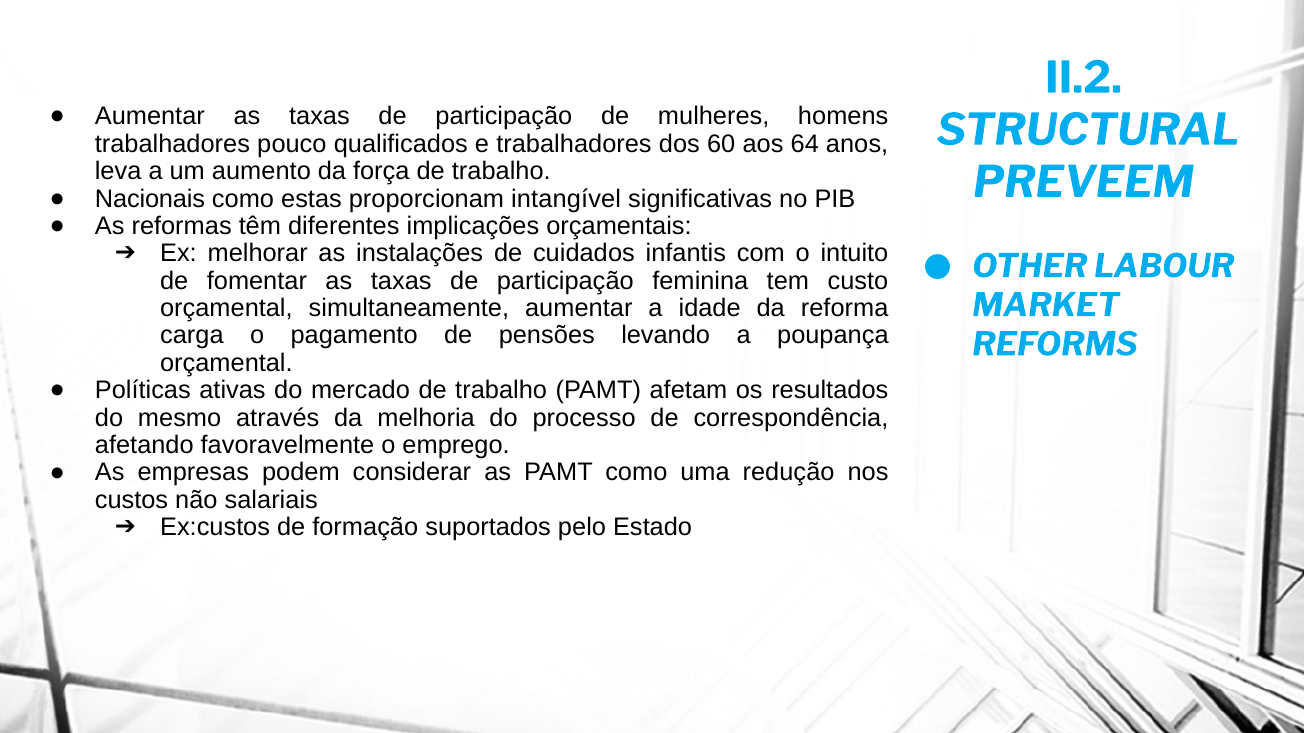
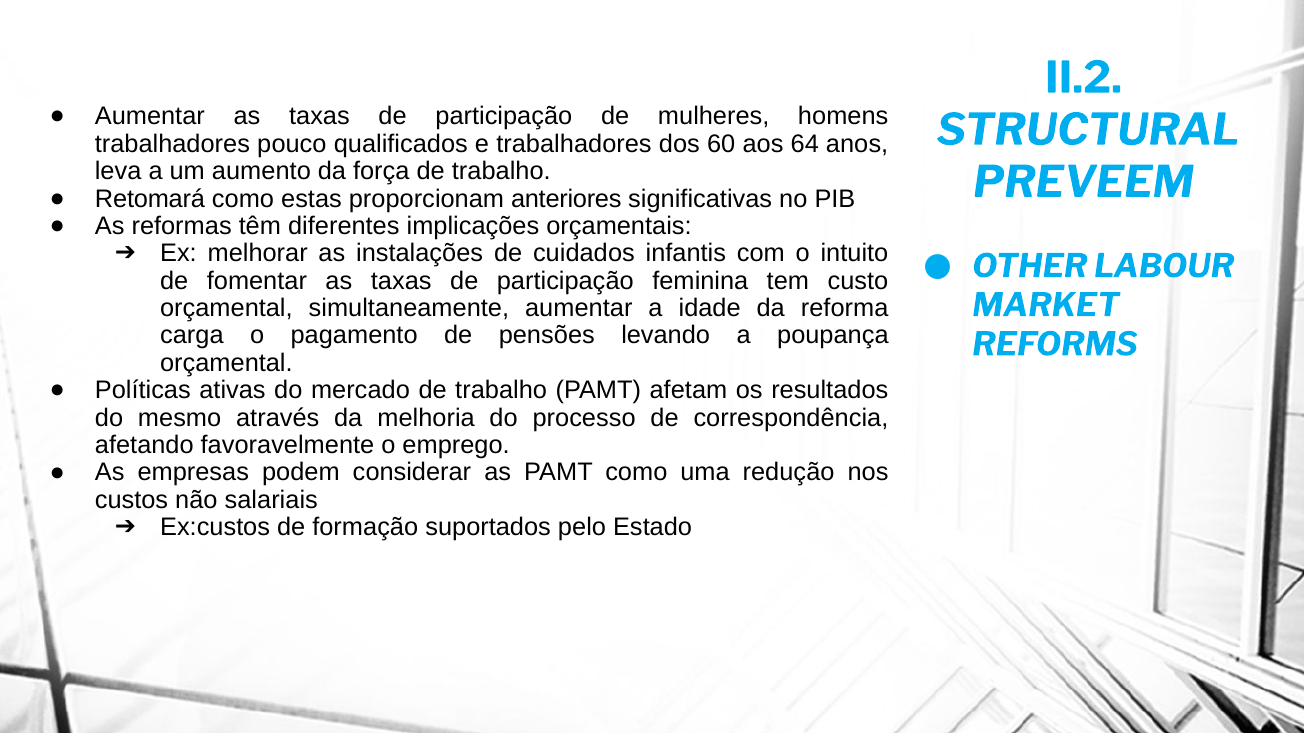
Nacionais: Nacionais -> Retomará
intangível: intangível -> anteriores
